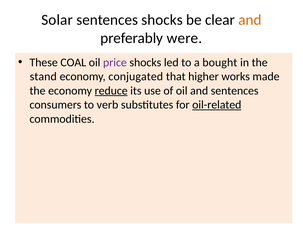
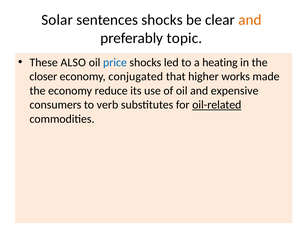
were: were -> topic
COAL: COAL -> ALSO
price colour: purple -> blue
bought: bought -> heating
stand: stand -> closer
reduce underline: present -> none
and sentences: sentences -> expensive
